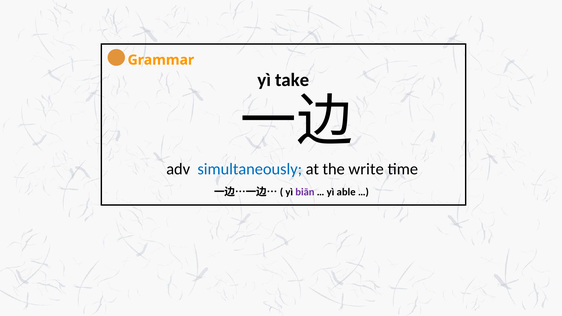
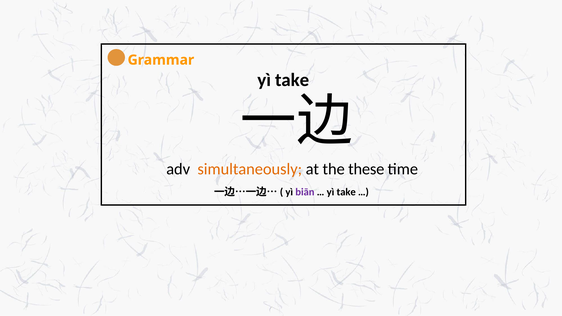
simultaneously colour: blue -> orange
write: write -> these
able at (346, 192): able -> take
